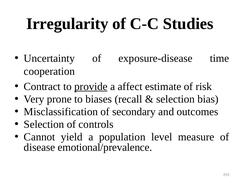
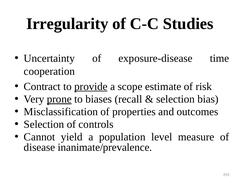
affect: affect -> scope
prone underline: none -> present
secondary: secondary -> properties
emotional/prevalence: emotional/prevalence -> inanimate/prevalence
